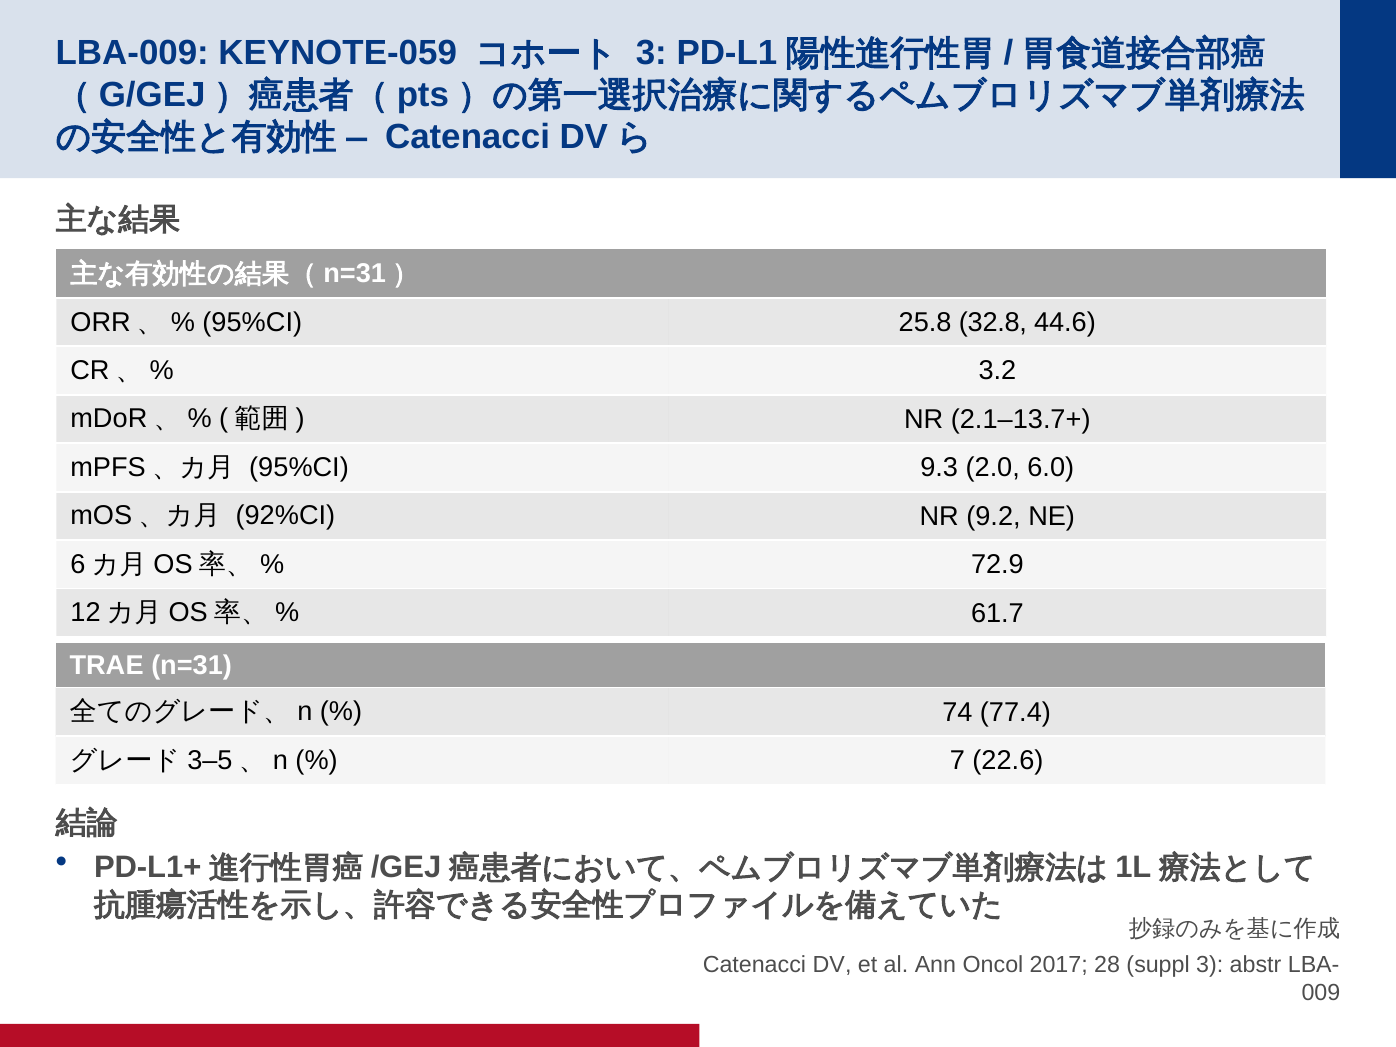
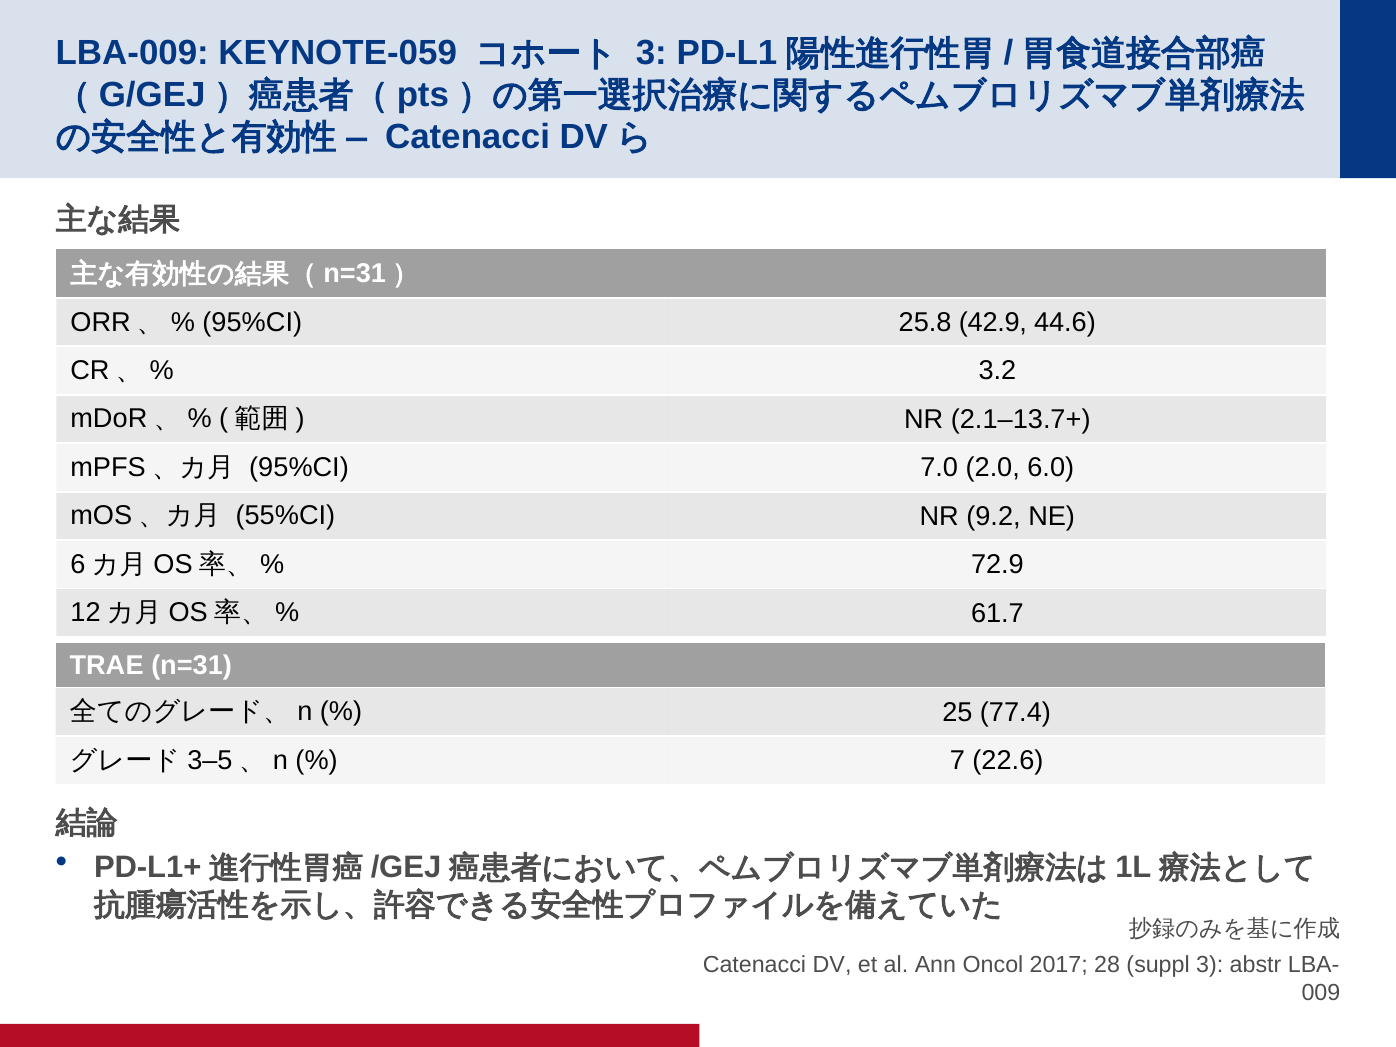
32.8: 32.8 -> 42.9
9.3: 9.3 -> 7.0
92%CI: 92%CI -> 55%CI
74: 74 -> 25
